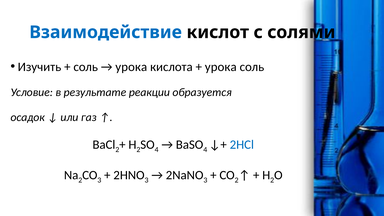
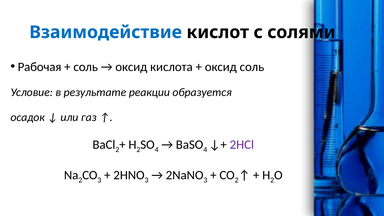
Изучить: Изучить -> Рабочая
урока at (131, 67): урока -> оксид
урока at (221, 67): урока -> оксид
2HCl colour: blue -> purple
